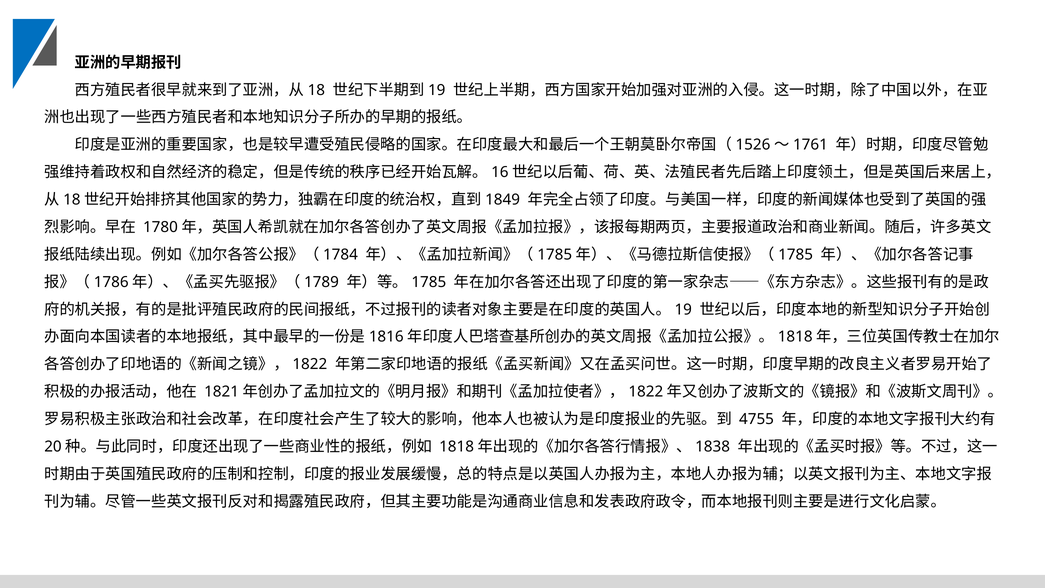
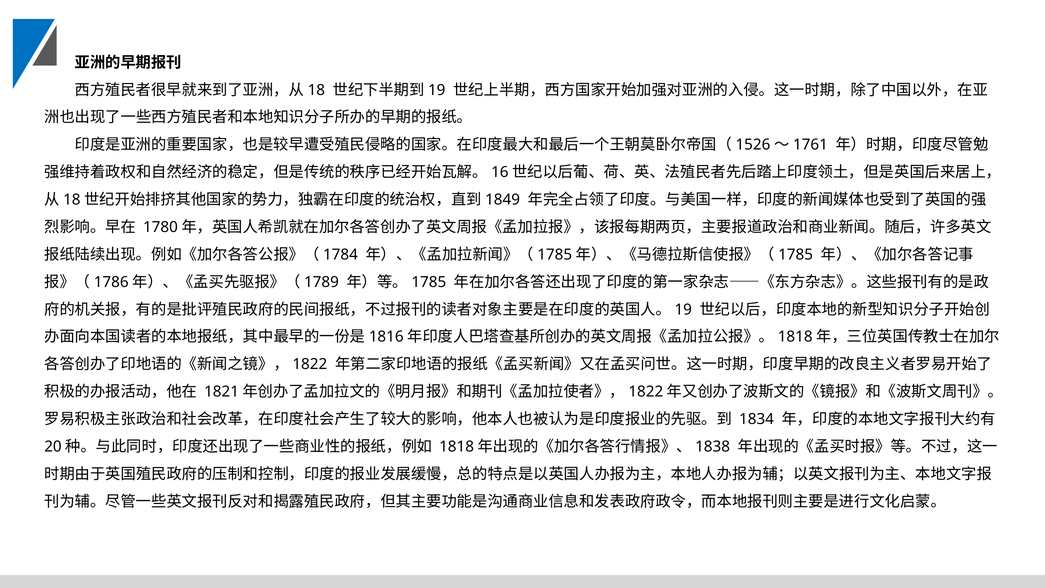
4755: 4755 -> 1834
